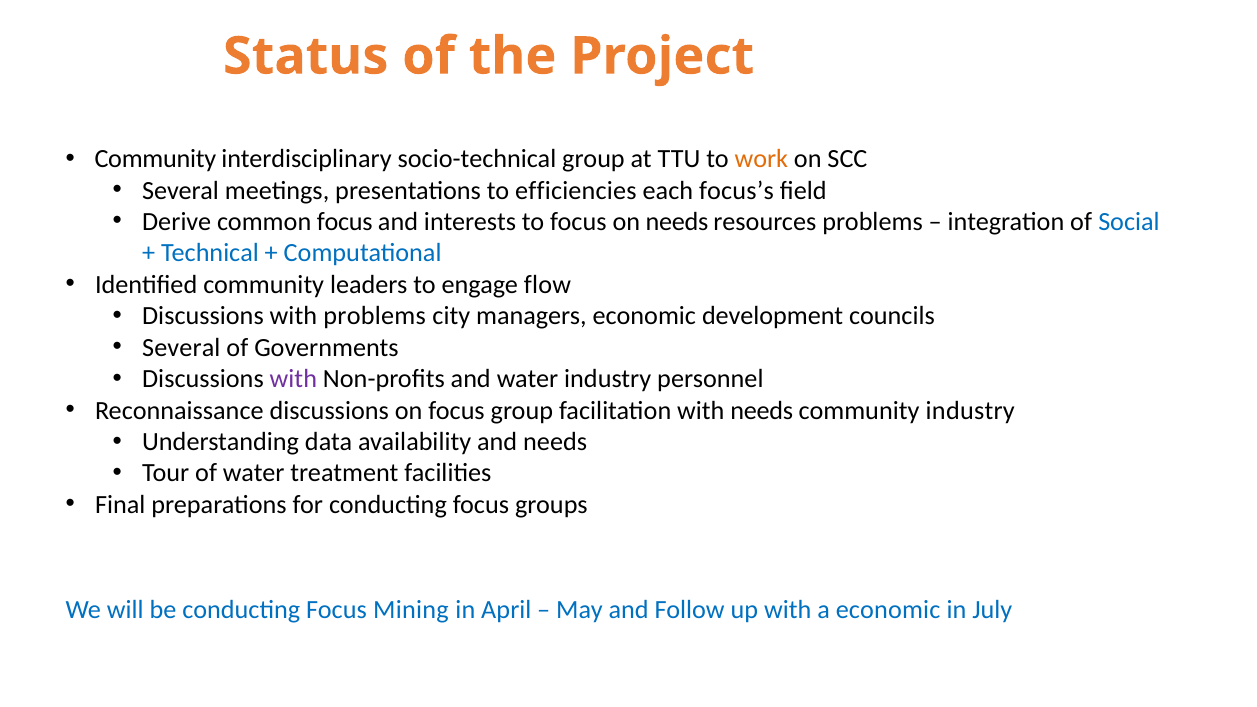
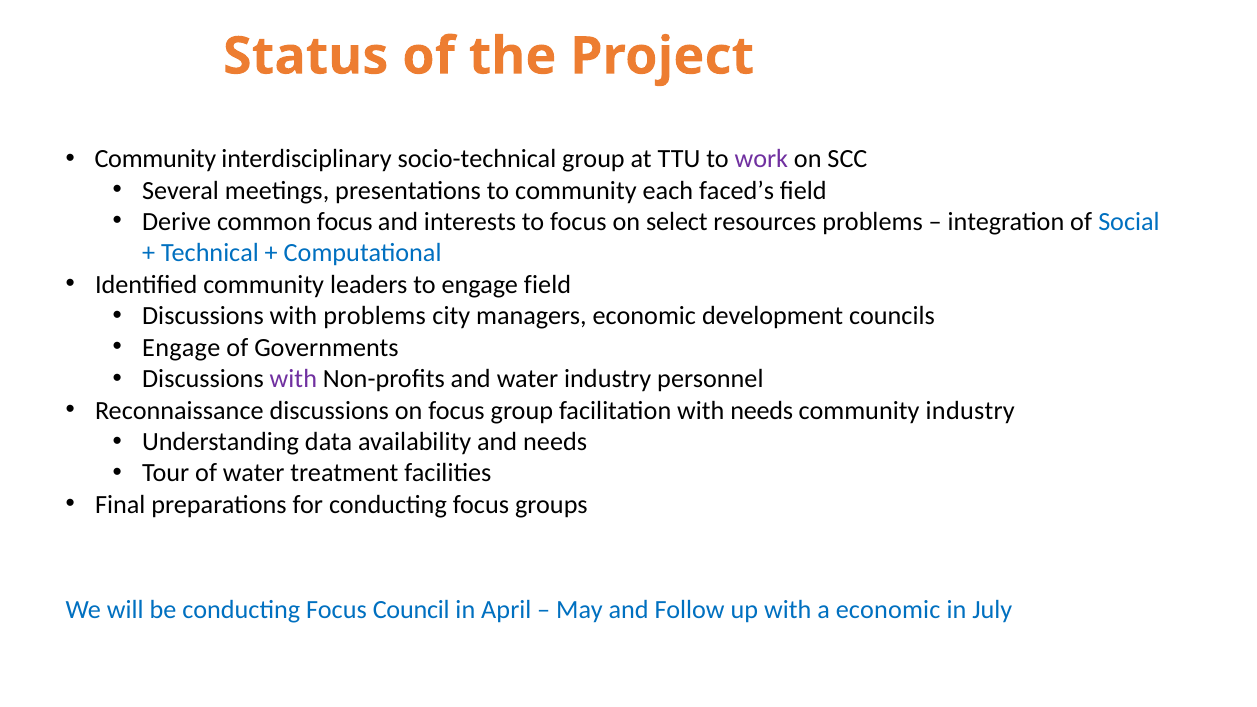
work colour: orange -> purple
to efficiencies: efficiencies -> community
focus’s: focus’s -> faced’s
on needs: needs -> select
engage flow: flow -> field
Several at (181, 348): Several -> Engage
Mining: Mining -> Council
